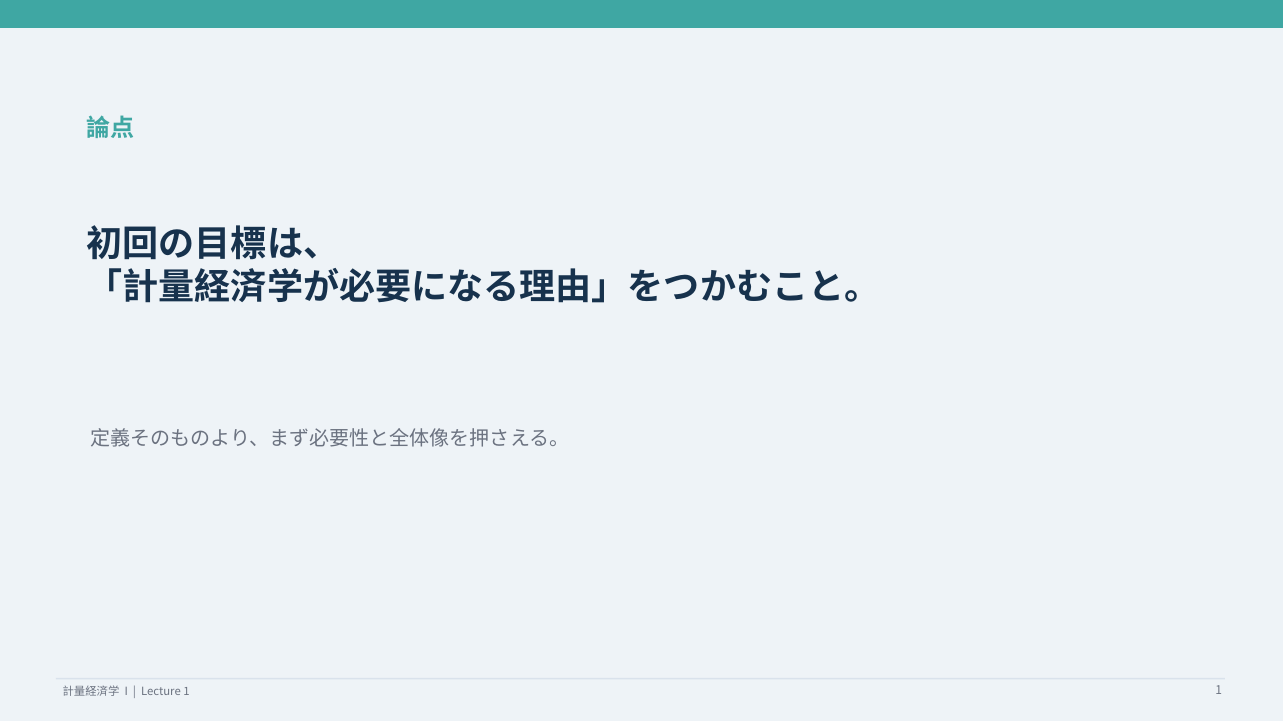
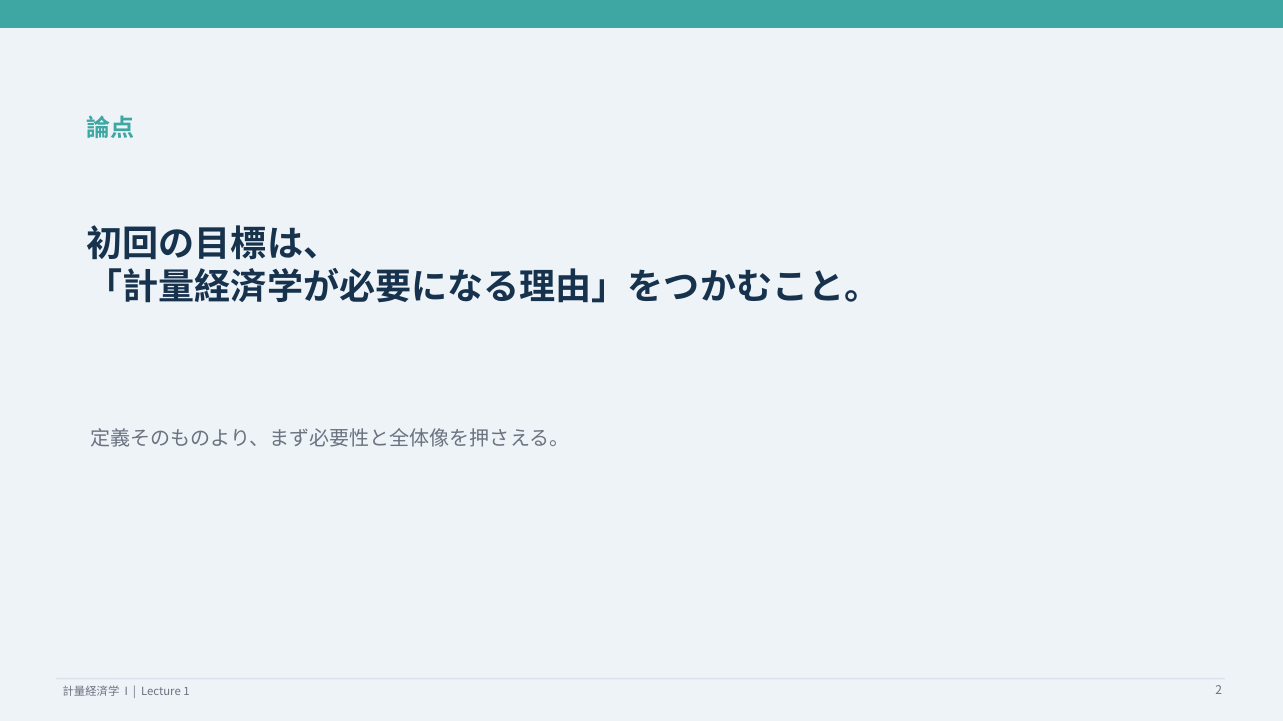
1 1: 1 -> 2
